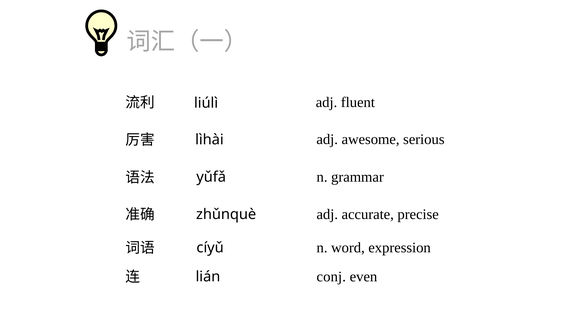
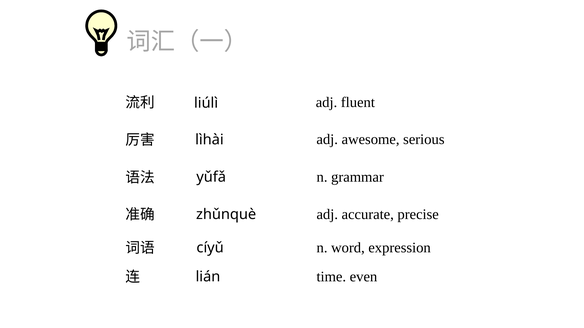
conj: conj -> time
